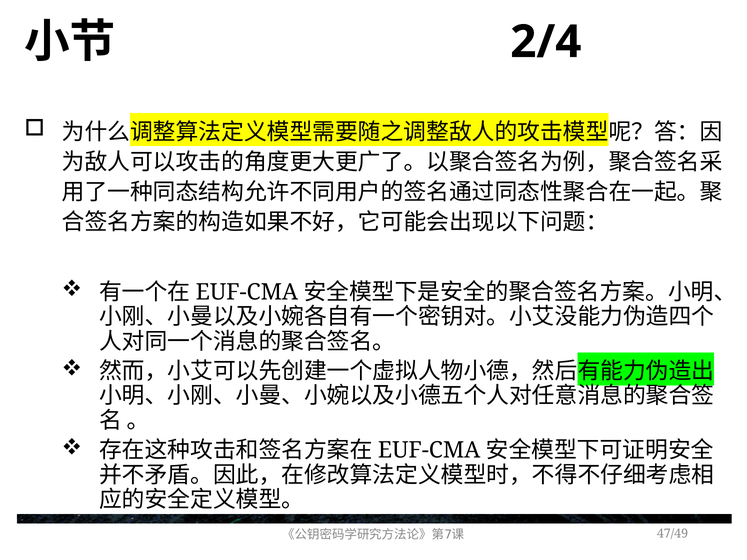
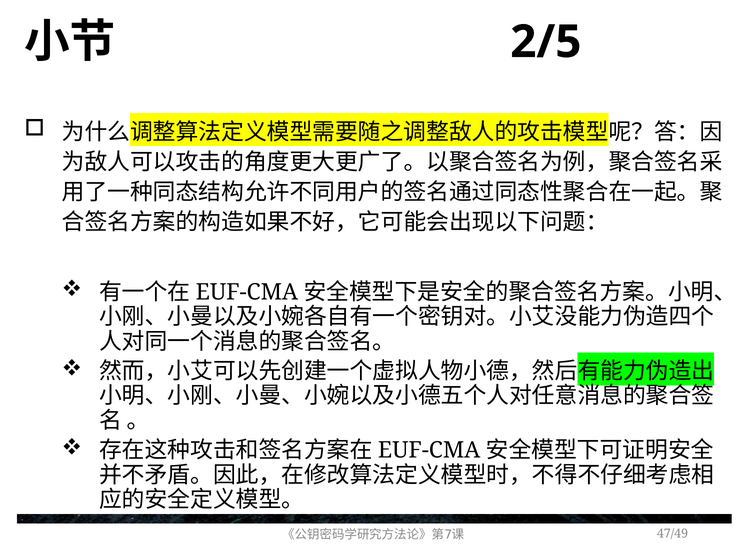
2/4: 2/4 -> 2/5
